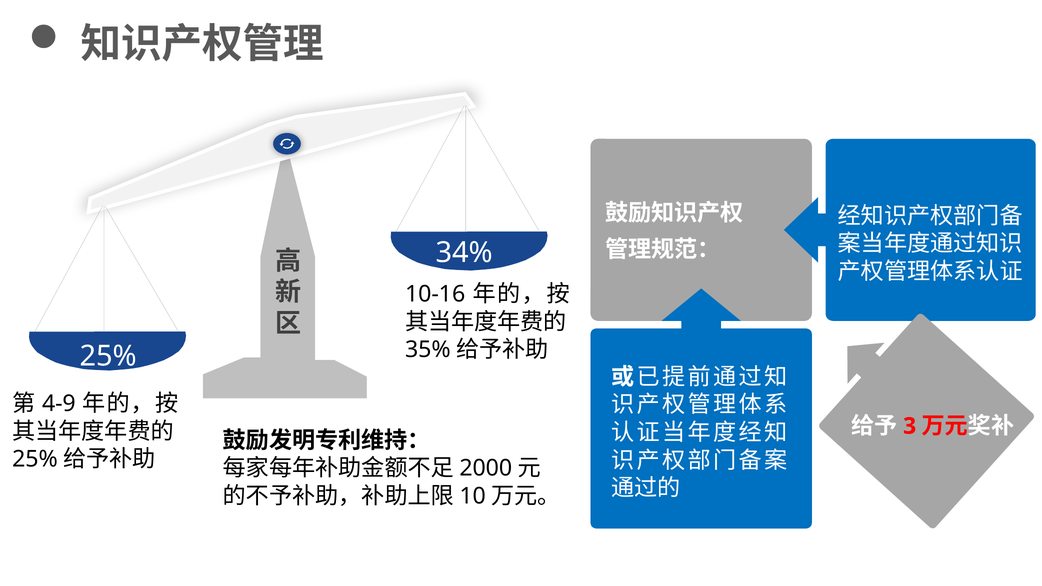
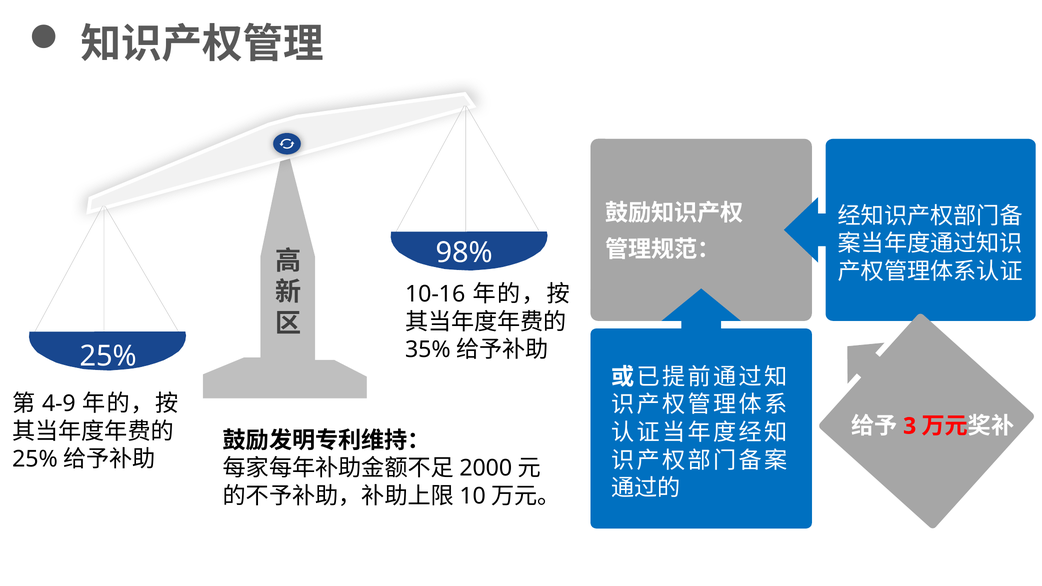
34%: 34% -> 98%
